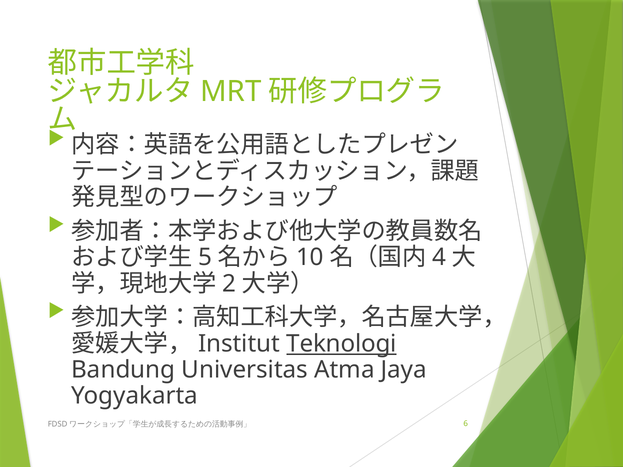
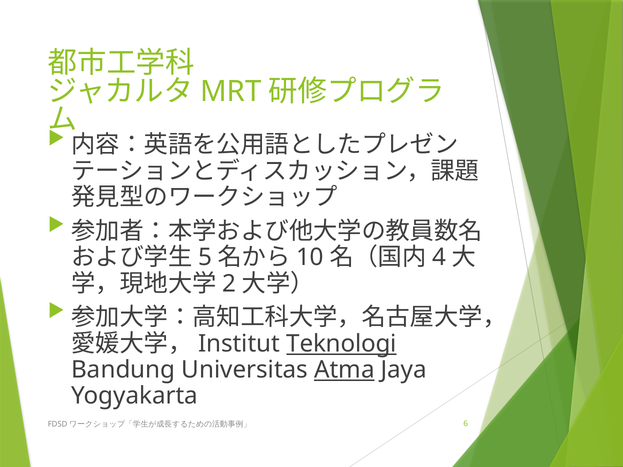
Atma underline: none -> present
